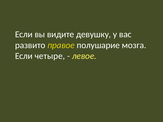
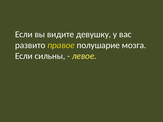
четыре: четыре -> сильны
